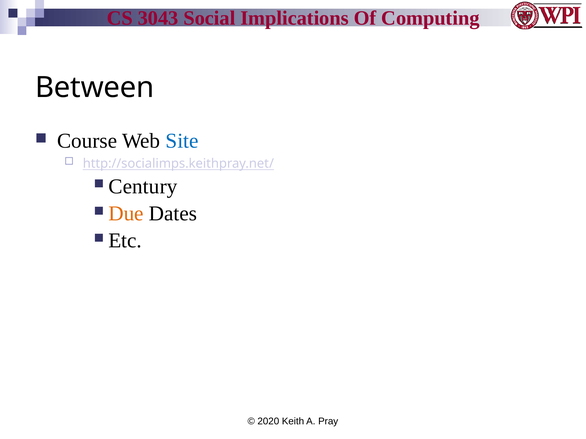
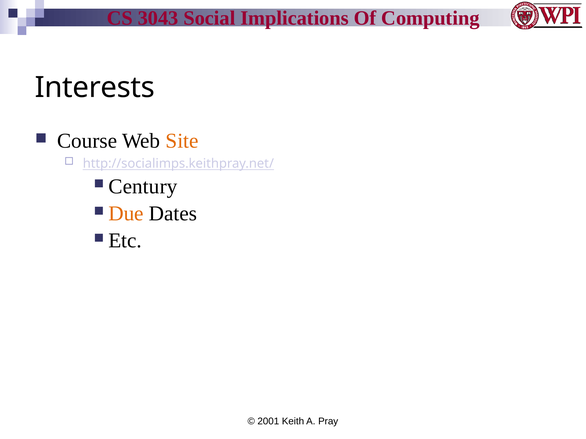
Between: Between -> Interests
Site colour: blue -> orange
2020: 2020 -> 2001
